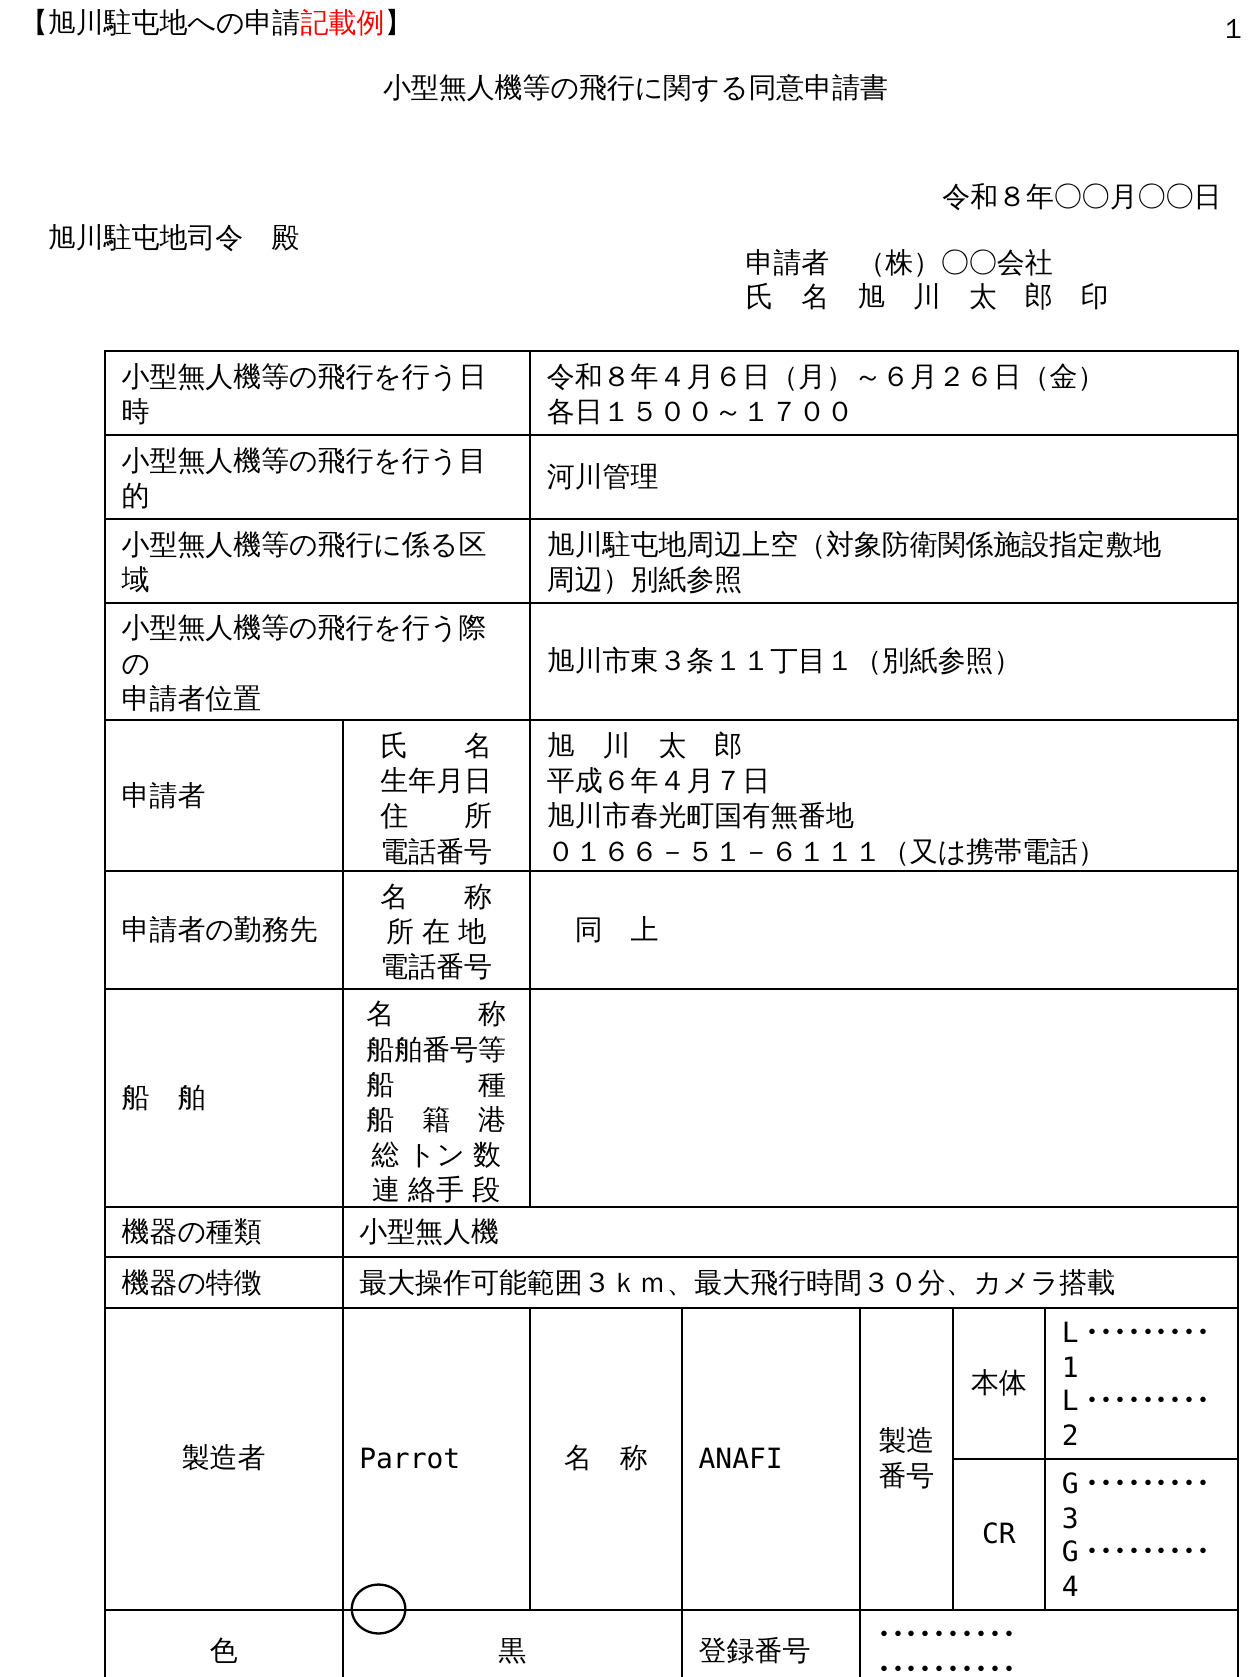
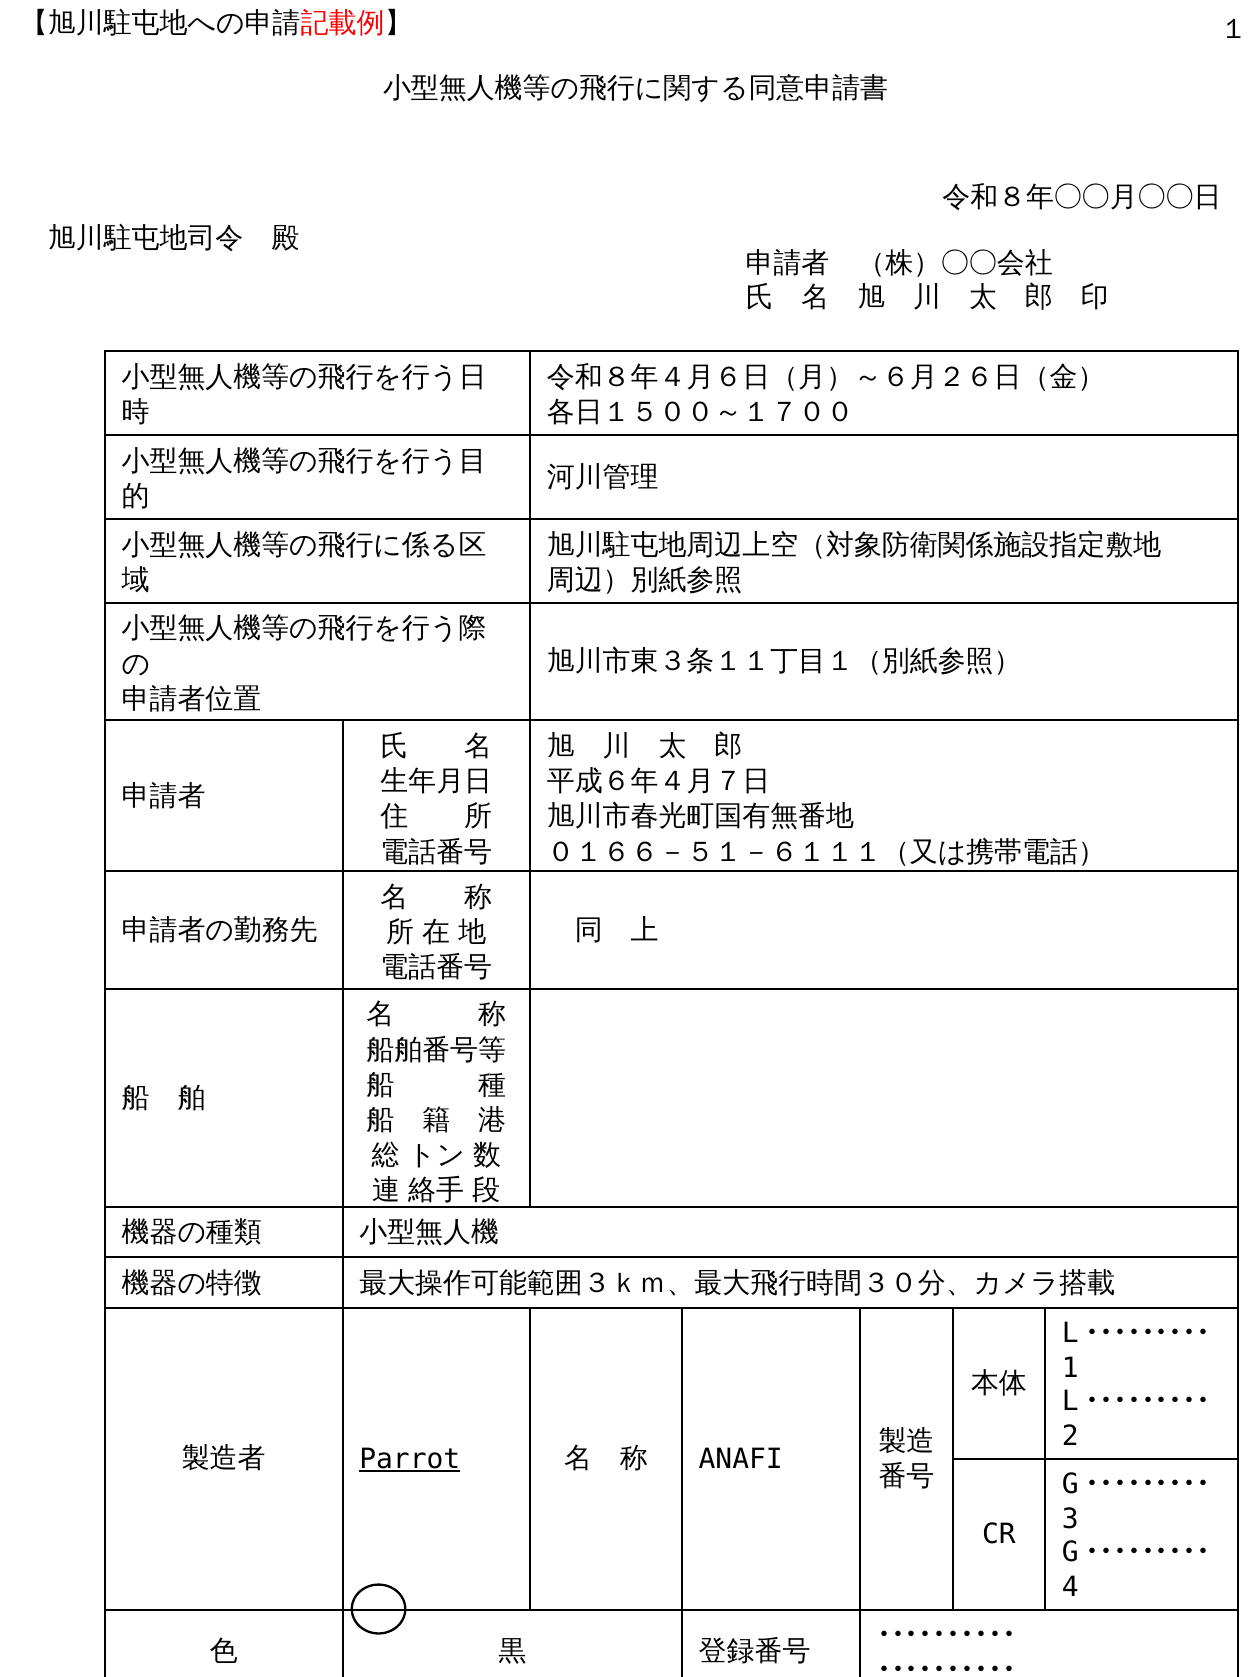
Parrot underline: none -> present
